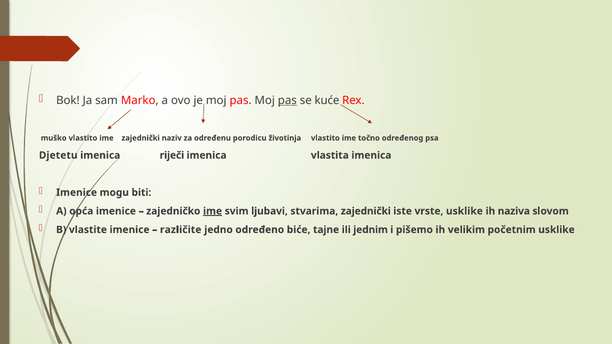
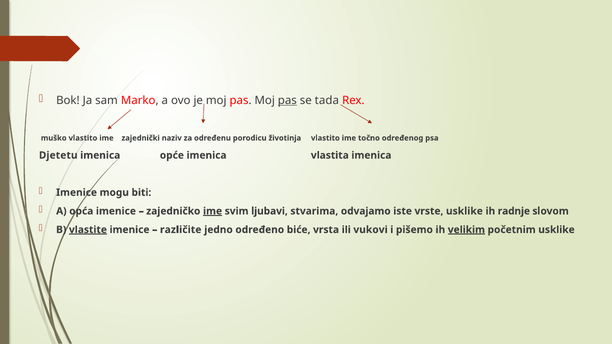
kuće: kuće -> tada
riječi: riječi -> opće
stvarima zajednički: zajednički -> odvajamo
naziva: naziva -> radnje
vlastite underline: none -> present
tajne: tajne -> vrsta
jednim: jednim -> vukovi
velikim underline: none -> present
